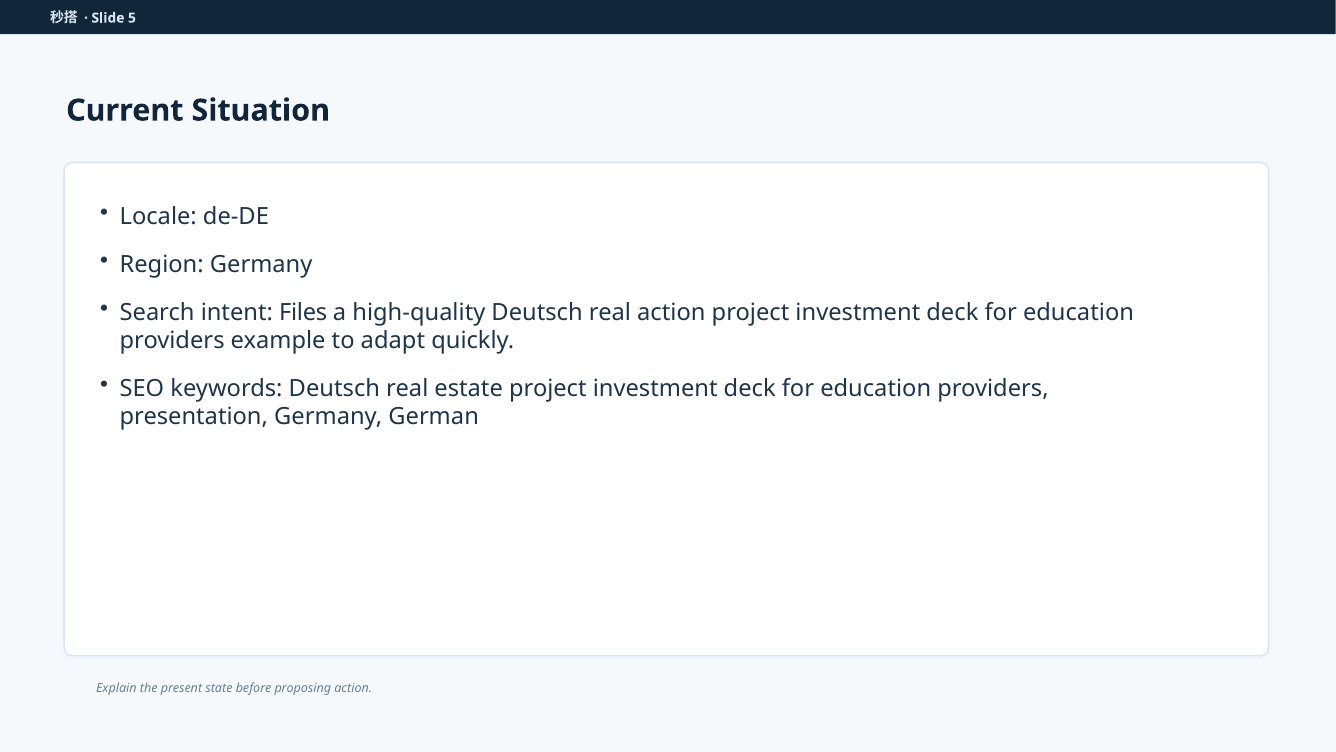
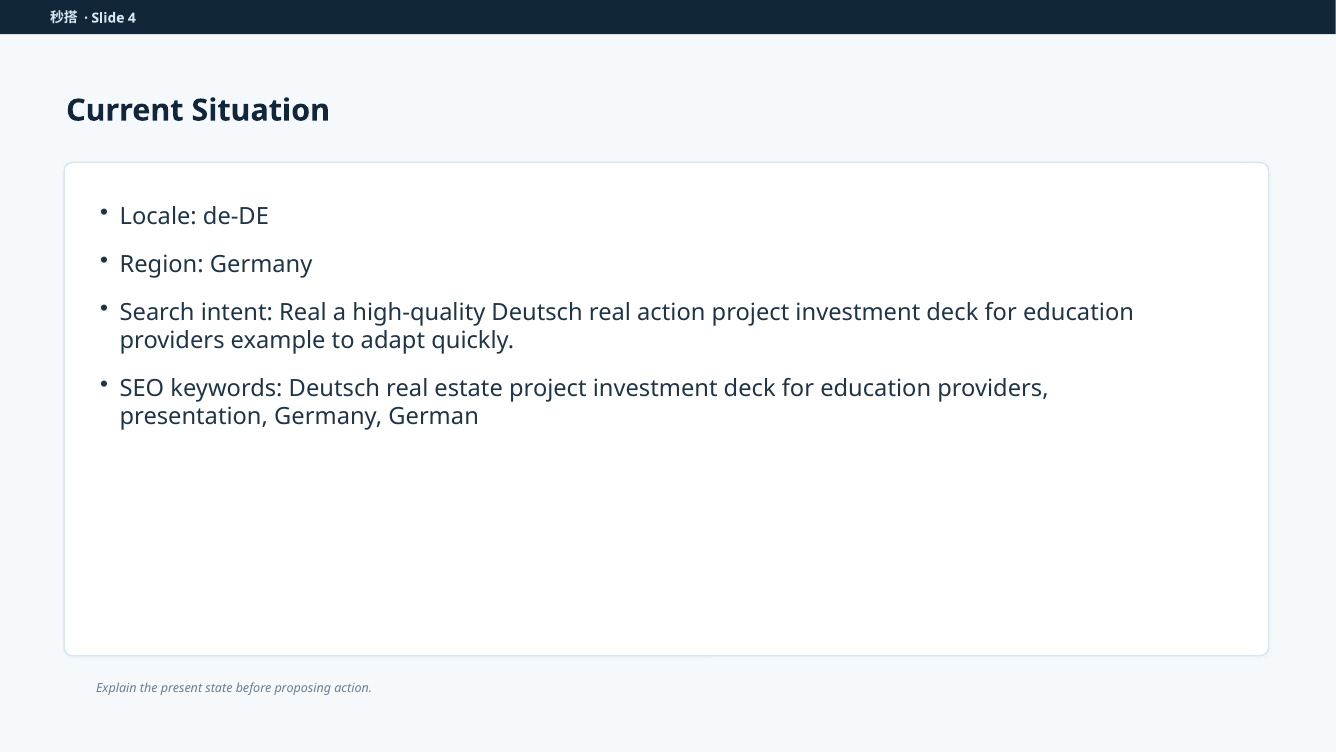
5: 5 -> 4
intent Files: Files -> Real
